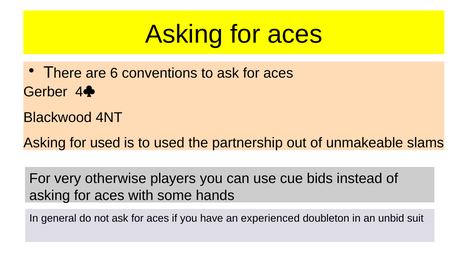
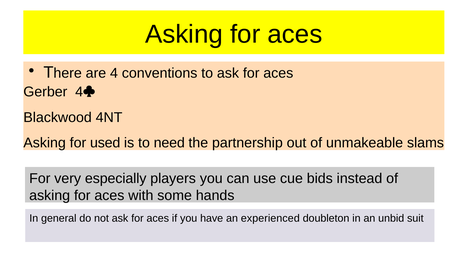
6: 6 -> 4
to used: used -> need
otherwise: otherwise -> especially
